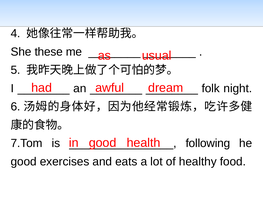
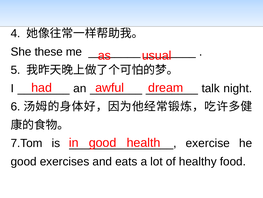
folk: folk -> talk
following: following -> exercise
